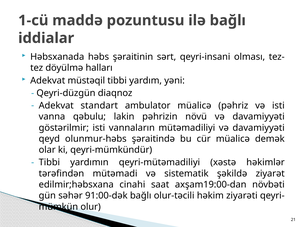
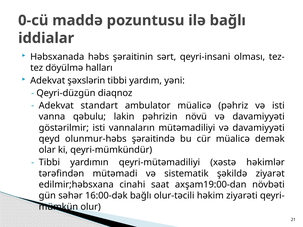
1-cü: 1-cü -> 0-cü
müstəqil: müstəqil -> şəxslərin
91:00-dək: 91:00-dək -> 16:00-dək
